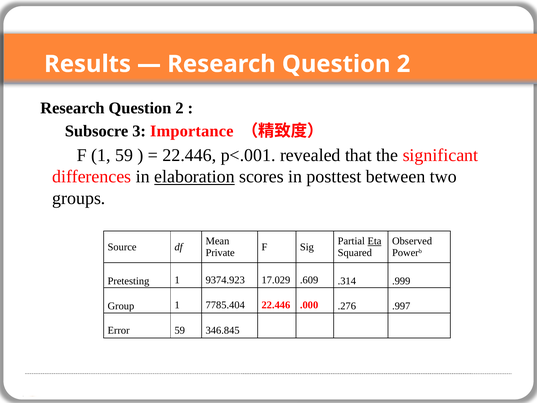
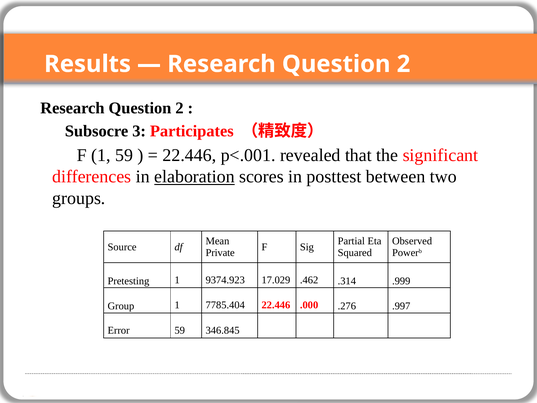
Importance: Importance -> Participates
Eta underline: present -> none
.609: .609 -> .462
